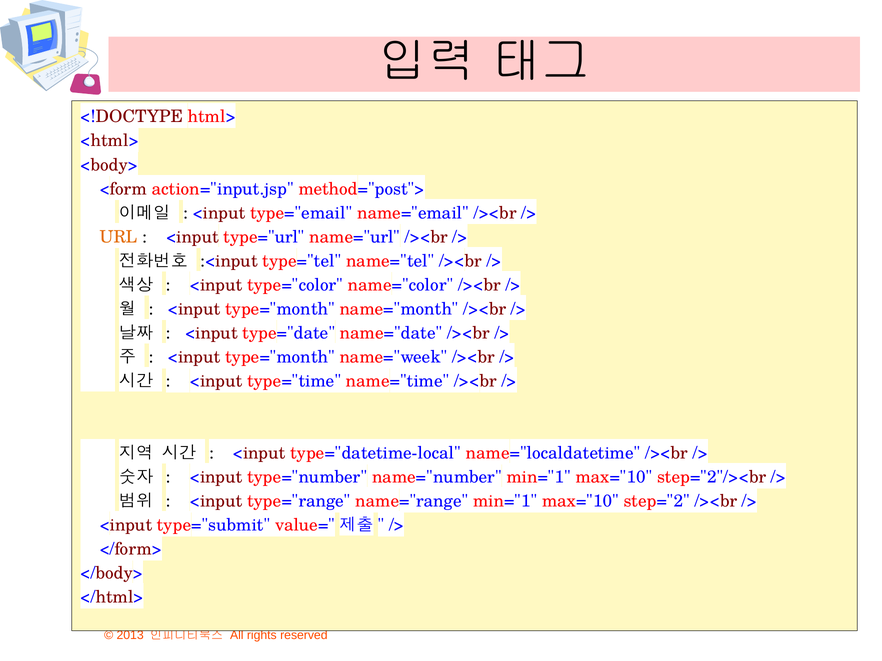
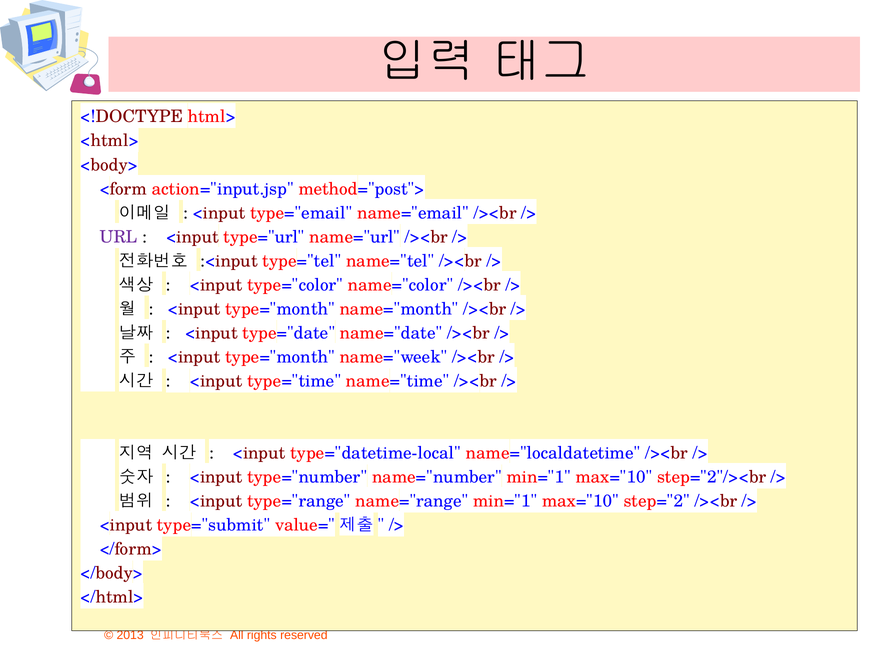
URL colour: orange -> purple
